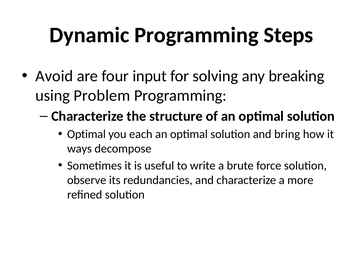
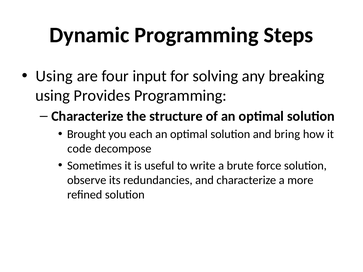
Avoid at (54, 76): Avoid -> Using
Problem: Problem -> Provides
Optimal at (86, 134): Optimal -> Brought
ways: ways -> code
